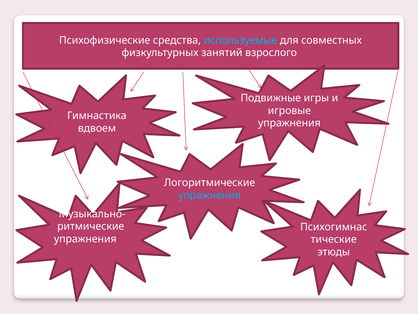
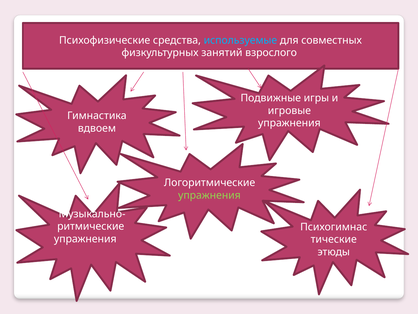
упражнения at (209, 195) colour: light blue -> light green
